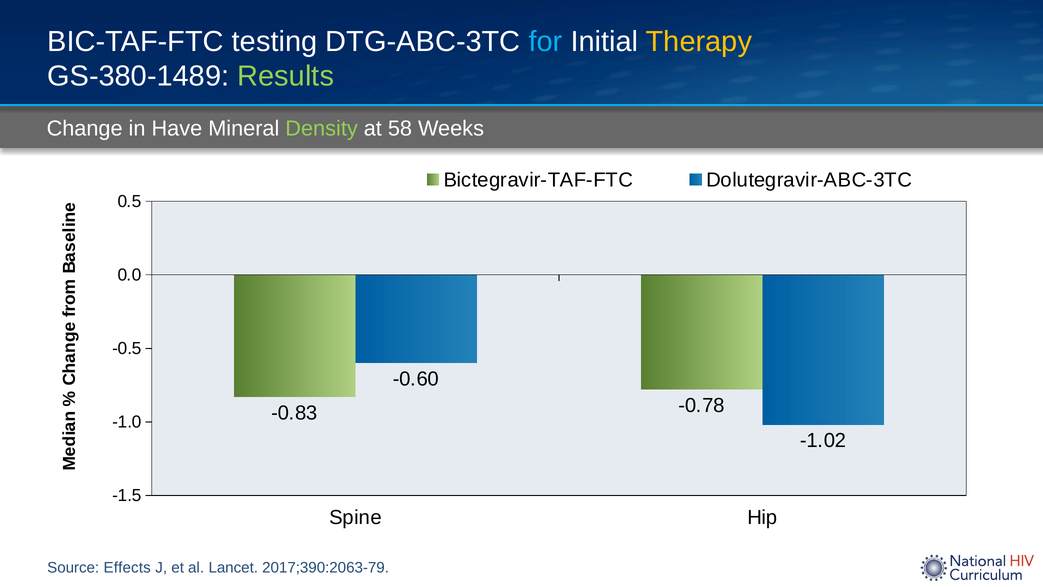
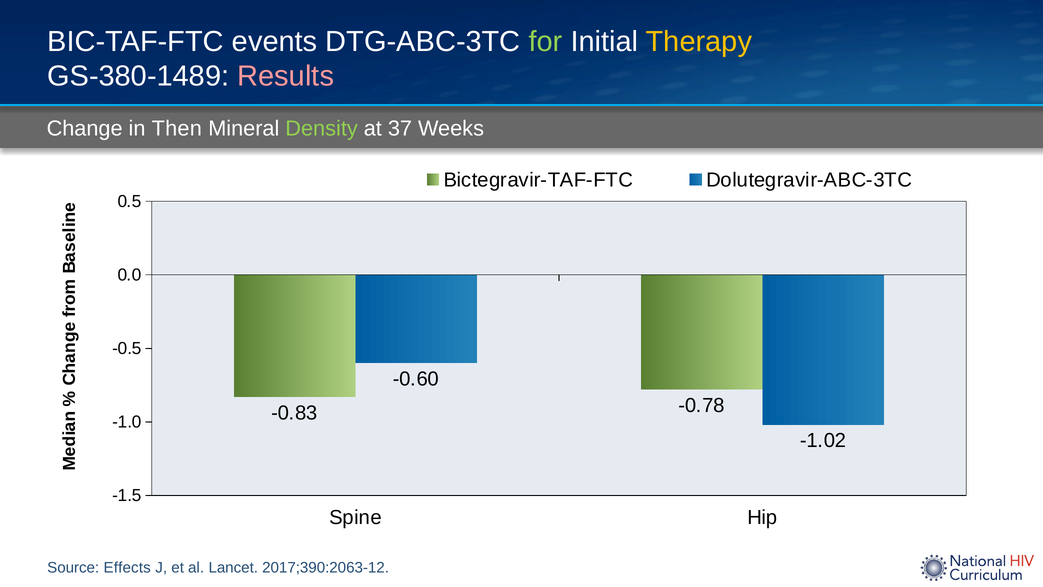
testing: testing -> events
for colour: light blue -> light green
Results colour: light green -> pink
Have: Have -> Then
58: 58 -> 37
2017;390:2063-79: 2017;390:2063-79 -> 2017;390:2063-12
